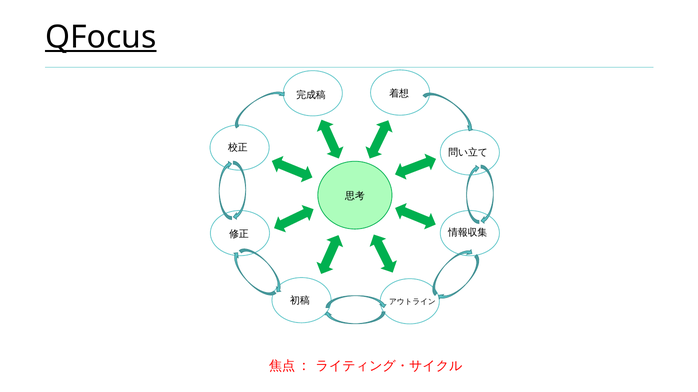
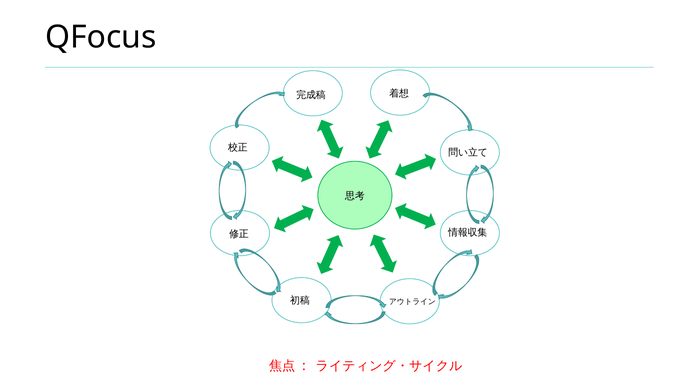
QFocus underline: present -> none
